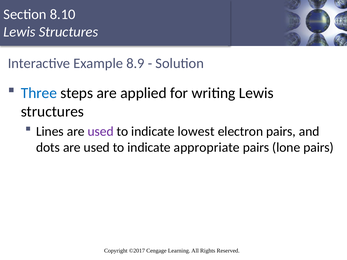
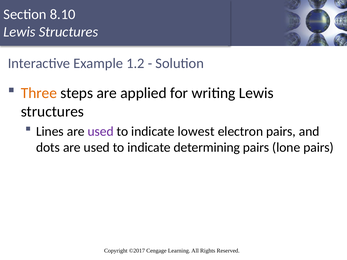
8.9: 8.9 -> 1.2
Three colour: blue -> orange
appropriate: appropriate -> determining
